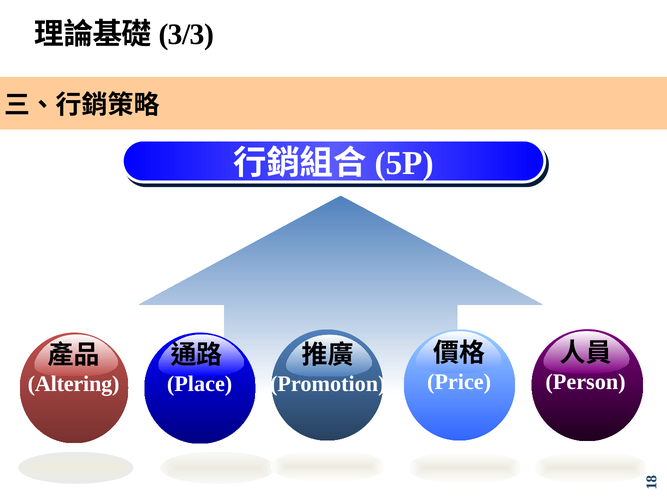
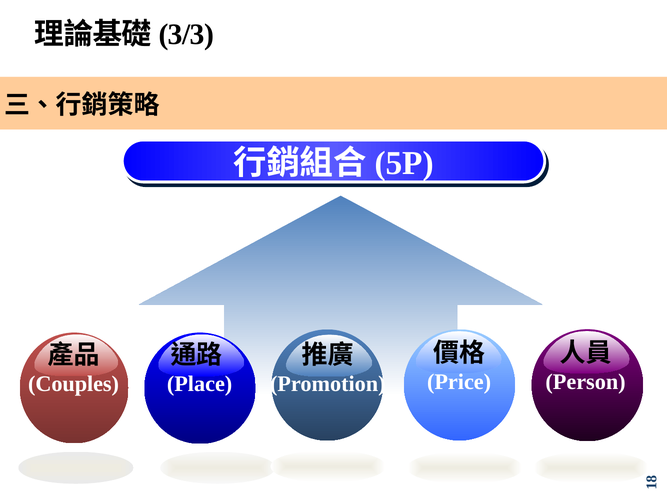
Altering: Altering -> Couples
